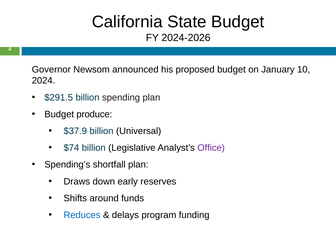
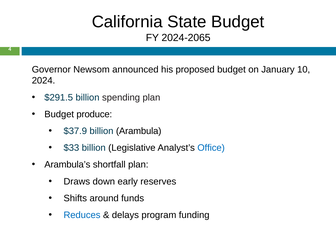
2024-2026: 2024-2026 -> 2024-2065
Universal: Universal -> Arambula
$74: $74 -> $33
Office colour: purple -> blue
Spending’s: Spending’s -> Arambula’s
